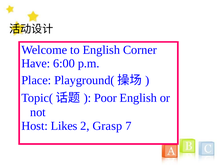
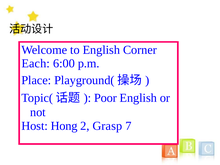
Have: Have -> Each
Likes: Likes -> Hong
